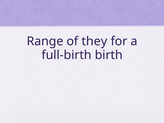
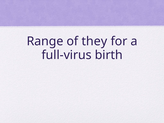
full-birth: full-birth -> full-virus
